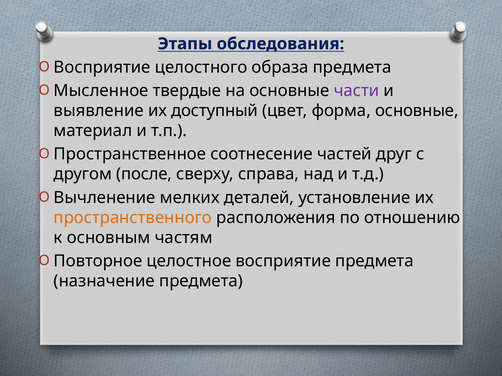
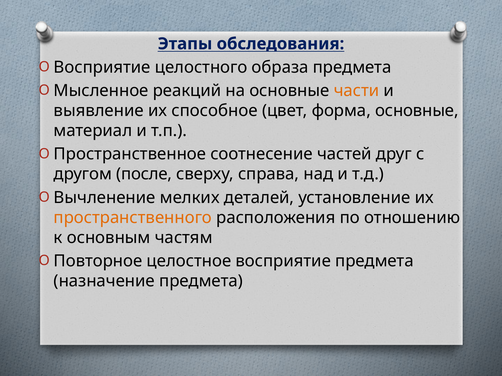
твердые: твердые -> реакций
части colour: purple -> orange
доступный: доступный -> способное
